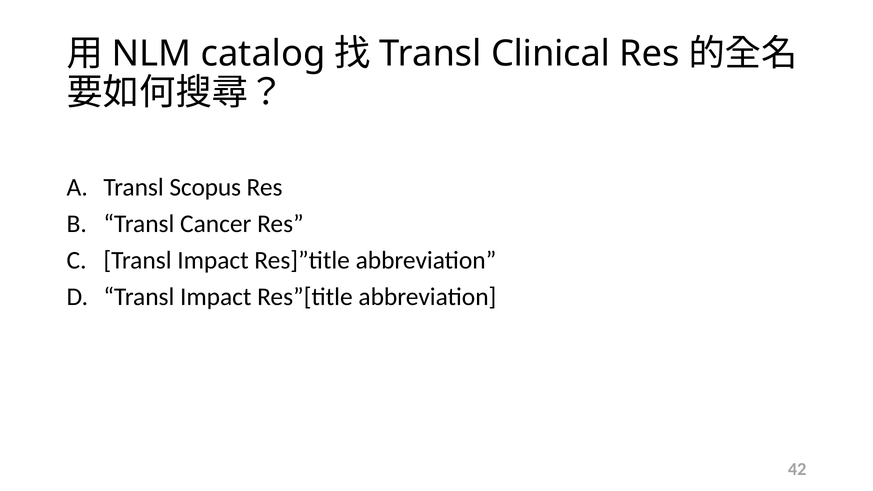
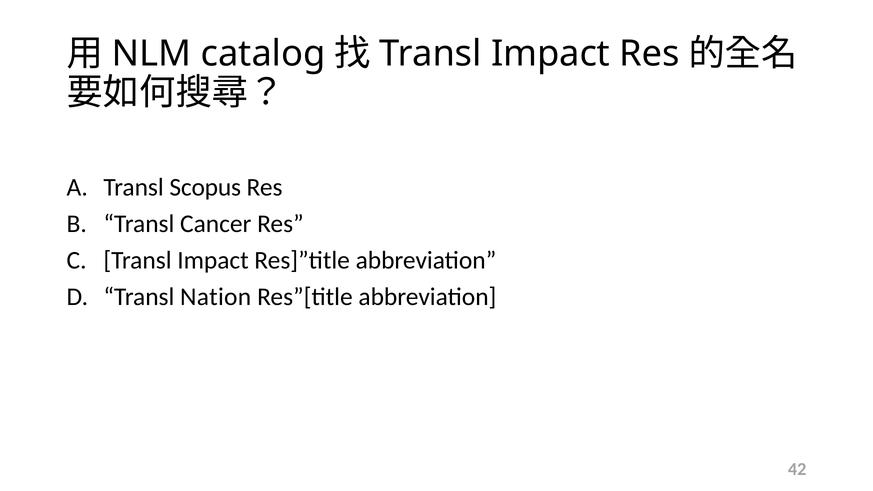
Clinical at (551, 54): Clinical -> Impact
Impact at (216, 297): Impact -> Nation
